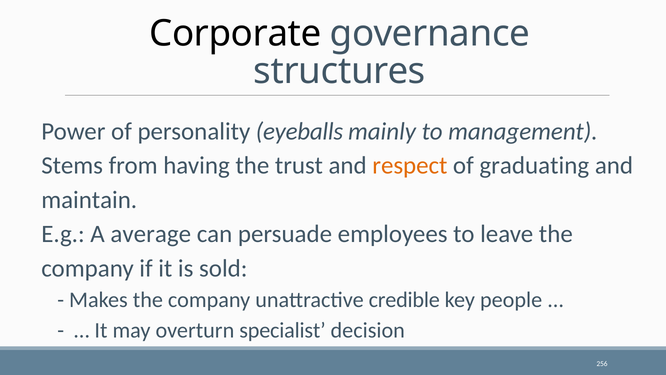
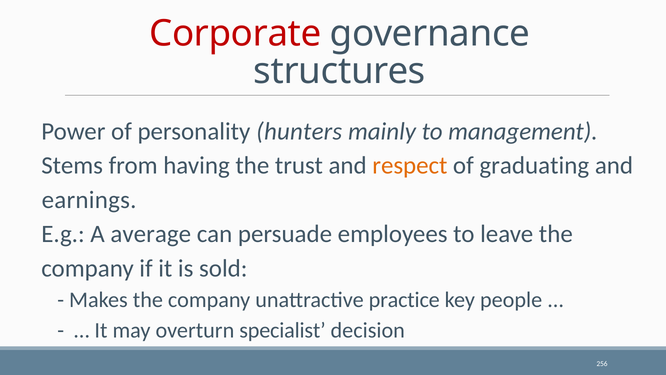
Corporate colour: black -> red
eyeballs: eyeballs -> hunters
maintain: maintain -> earnings
credible: credible -> practice
